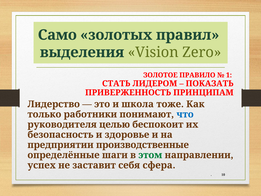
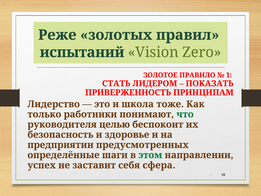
Само: Само -> Реже
выделения: выделения -> испытаний
что colour: blue -> green
производственные: производственные -> предусмотренных
